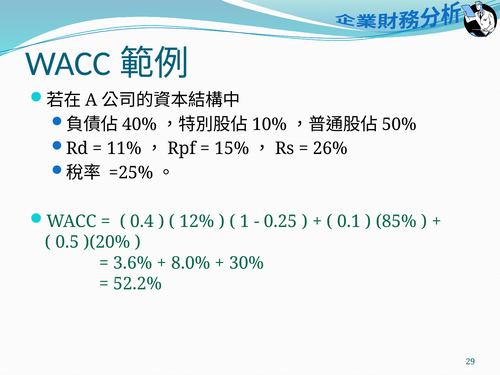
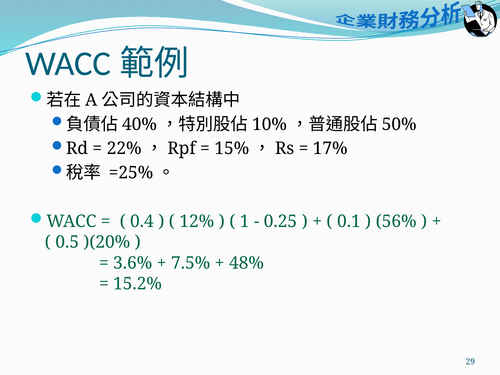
11%: 11% -> 22%
26%: 26% -> 17%
85%: 85% -> 56%
8.0%: 8.0% -> 7.5%
30%: 30% -> 48%
52.2%: 52.2% -> 15.2%
